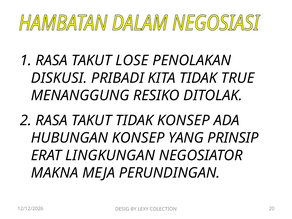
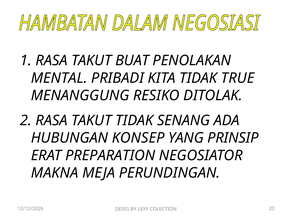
LOSE: LOSE -> BUAT
DISKUSI: DISKUSI -> MENTAL
TIDAK KONSEP: KONSEP -> SENANG
LINGKUNGAN: LINGKUNGAN -> PREPARATION
